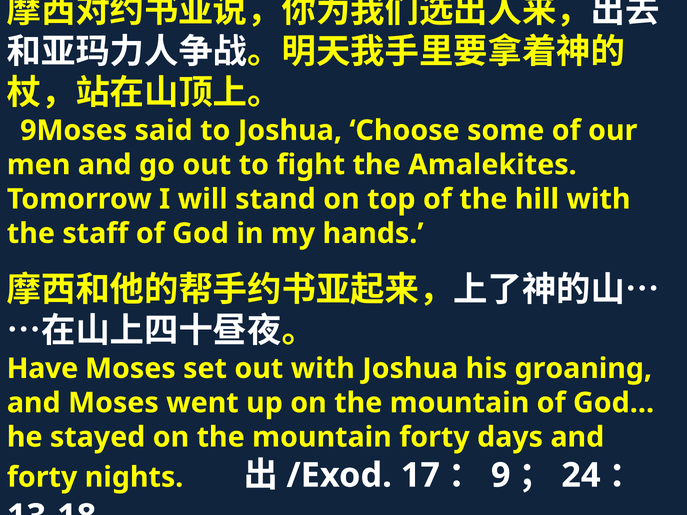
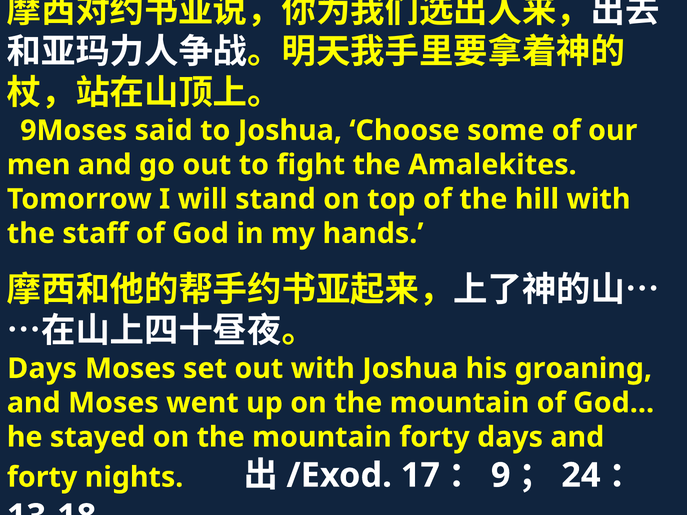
Have at (42, 369): Have -> Days
